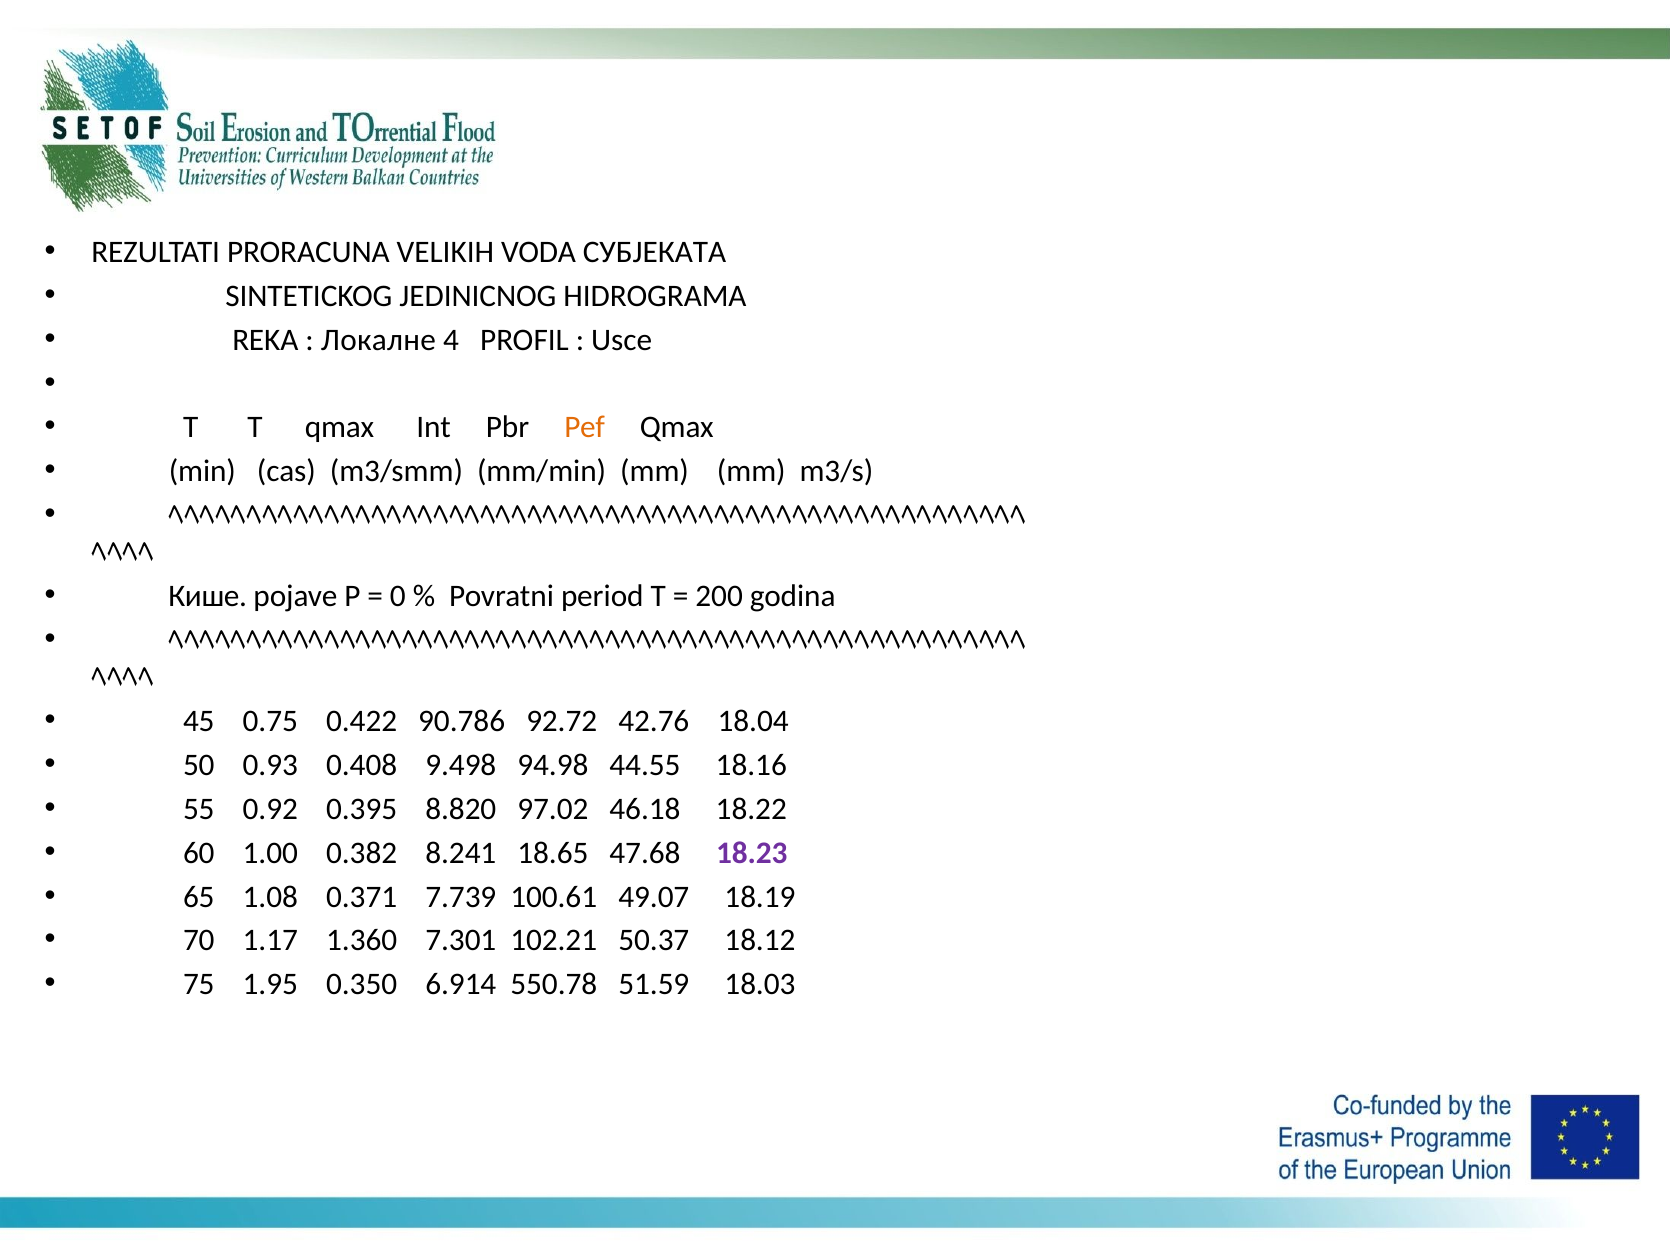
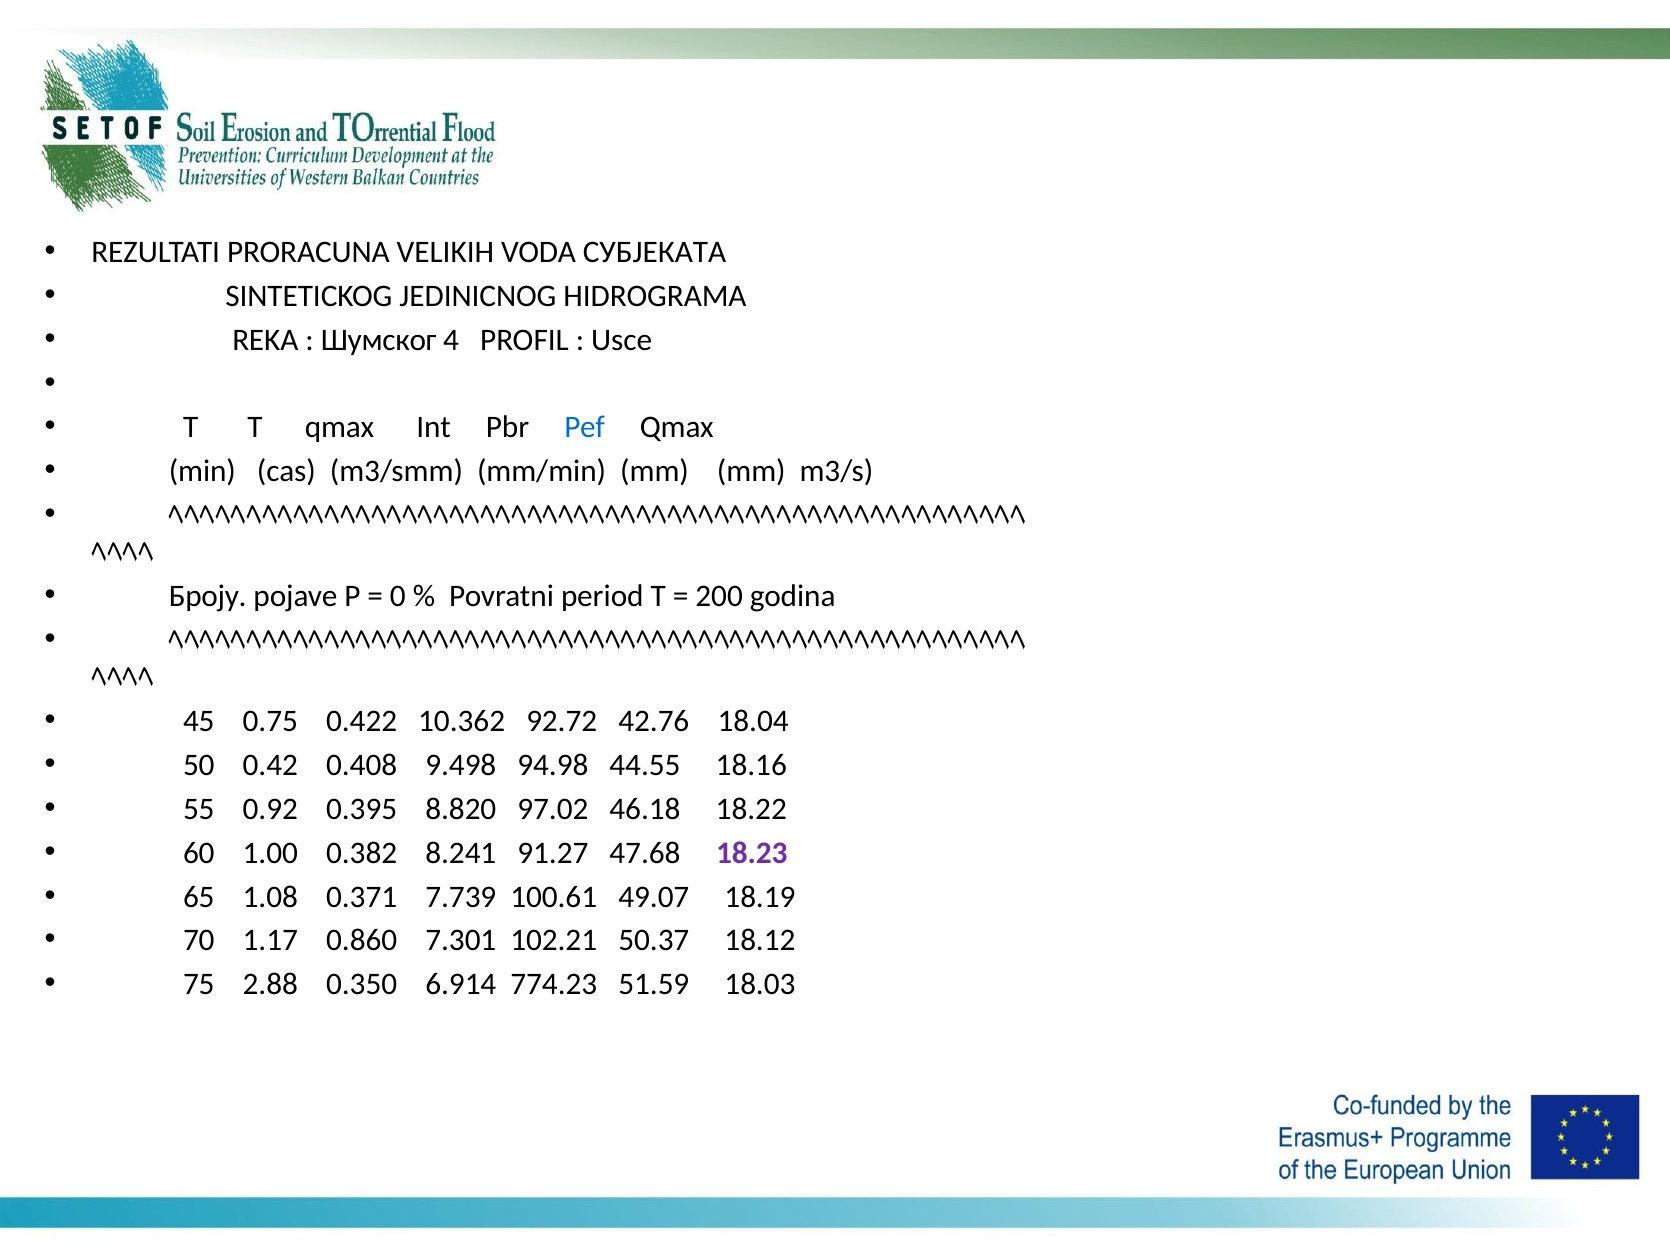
Локалне: Локалне -> Шумског
Pef colour: orange -> blue
Кише: Кише -> Броју
90.786: 90.786 -> 10.362
0.93: 0.93 -> 0.42
18.65: 18.65 -> 91.27
1.360: 1.360 -> 0.860
1.95: 1.95 -> 2.88
550.78: 550.78 -> 774.23
